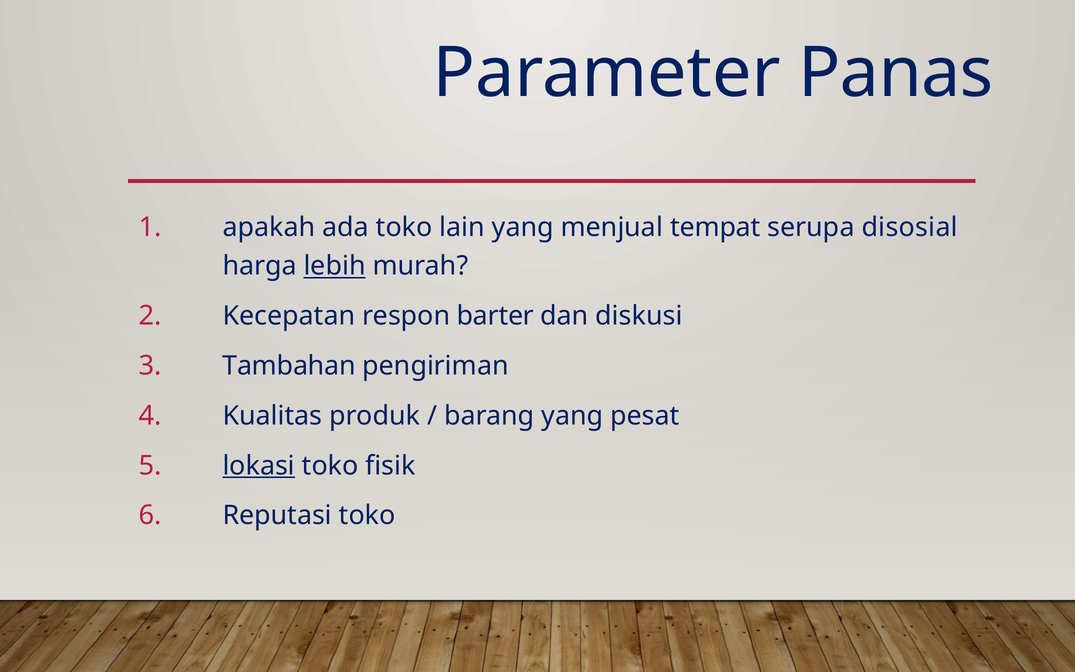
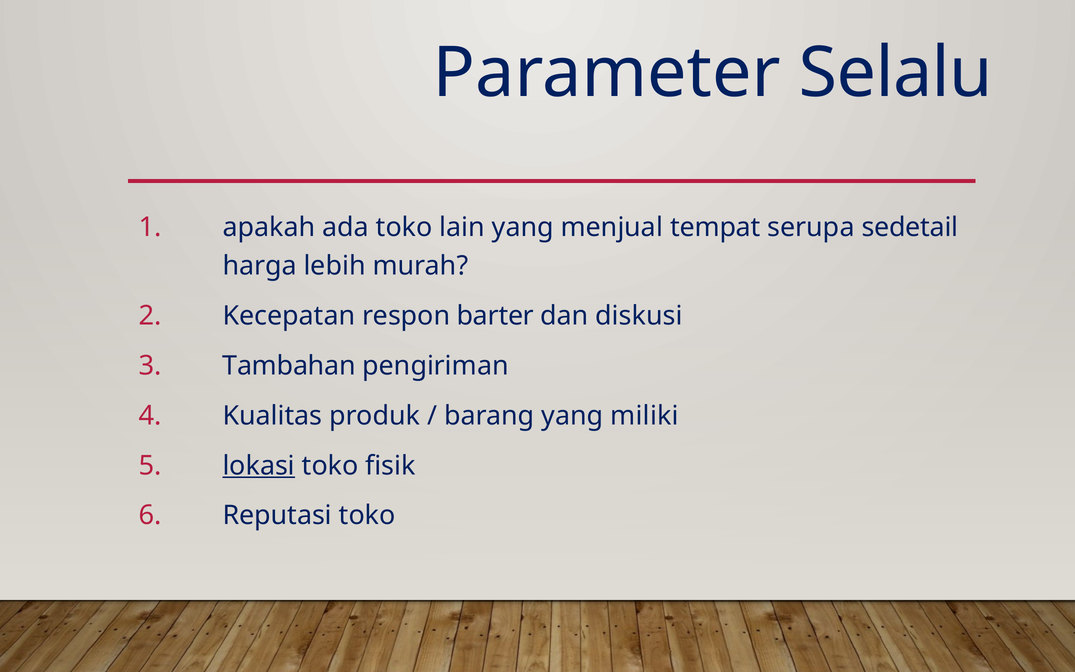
Panas: Panas -> Selalu
disosial: disosial -> sedetail
lebih underline: present -> none
pesat: pesat -> miliki
